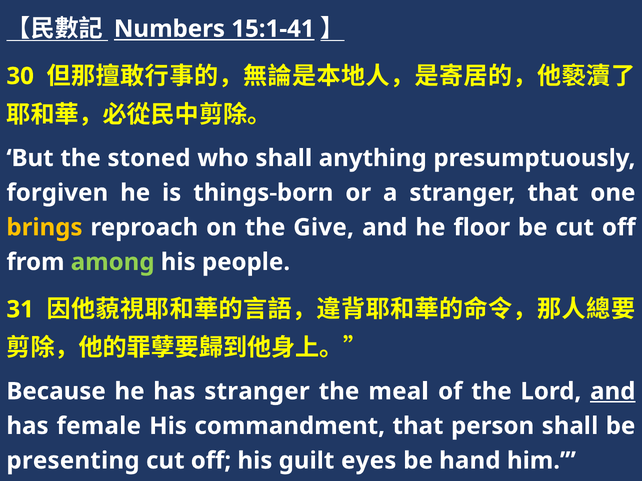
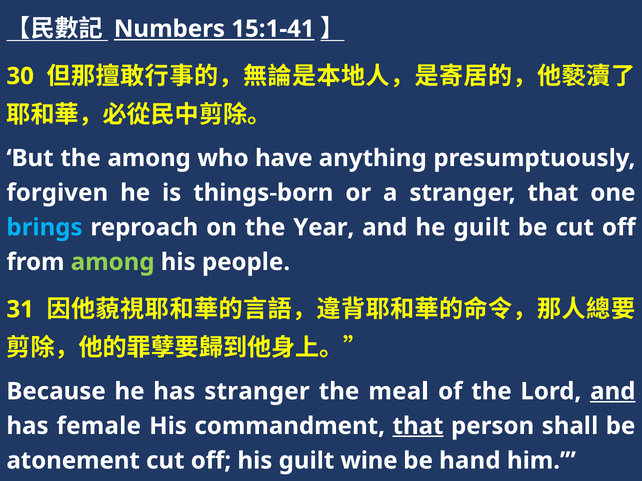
the stoned: stoned -> among
who shall: shall -> have
brings colour: yellow -> light blue
Give: Give -> Year
he floor: floor -> guilt
that at (418, 426) underline: none -> present
presenting: presenting -> atonement
eyes: eyes -> wine
